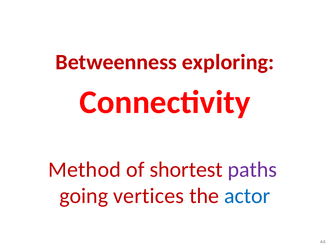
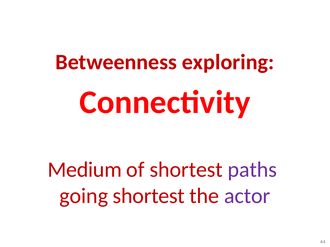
Method: Method -> Medium
going vertices: vertices -> shortest
actor colour: blue -> purple
